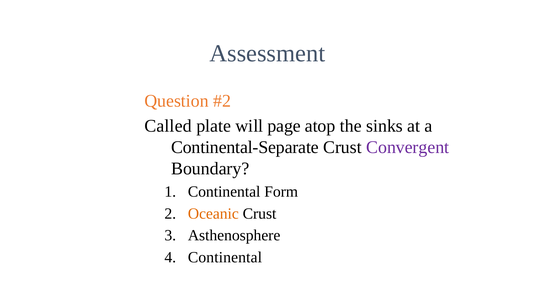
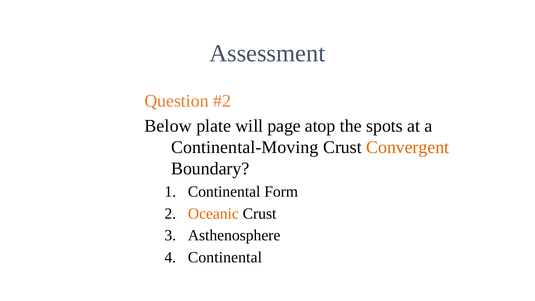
Called: Called -> Below
sinks: sinks -> spots
Continental-Separate: Continental-Separate -> Continental-Moving
Convergent colour: purple -> orange
